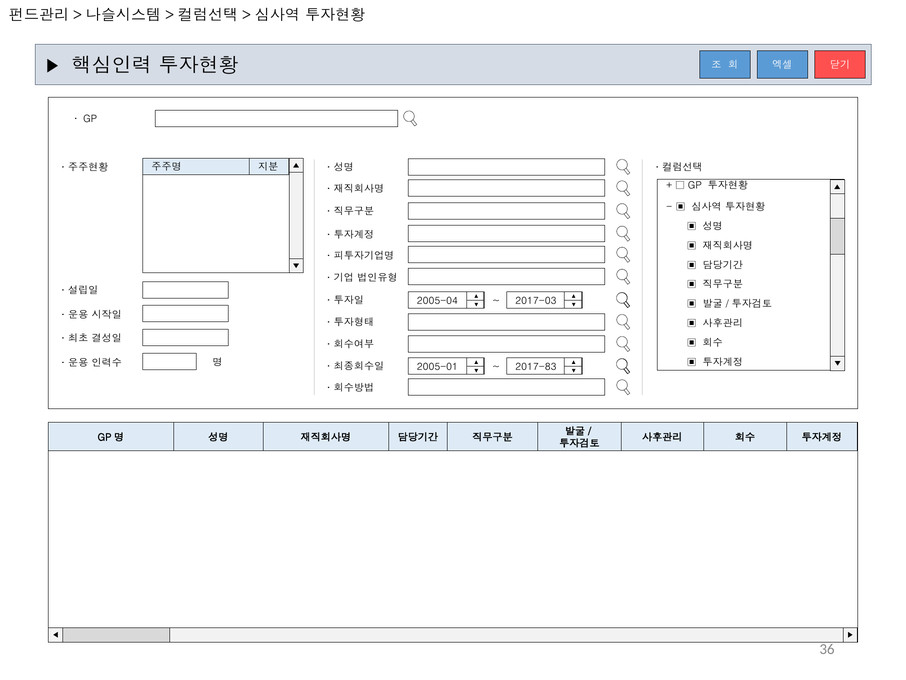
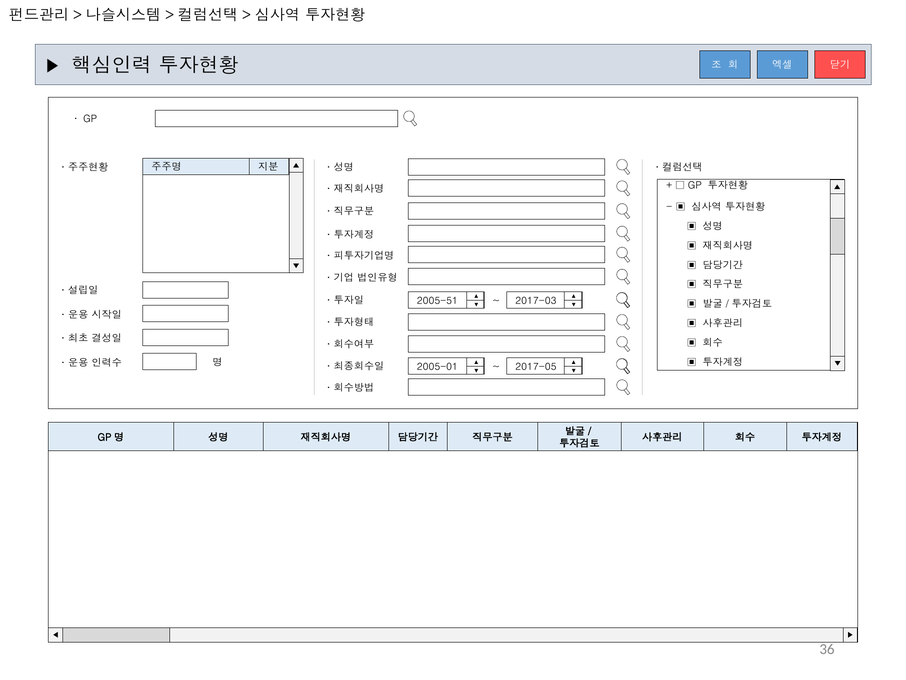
2005-04: 2005-04 -> 2005-51
2017-83: 2017-83 -> 2017-05
